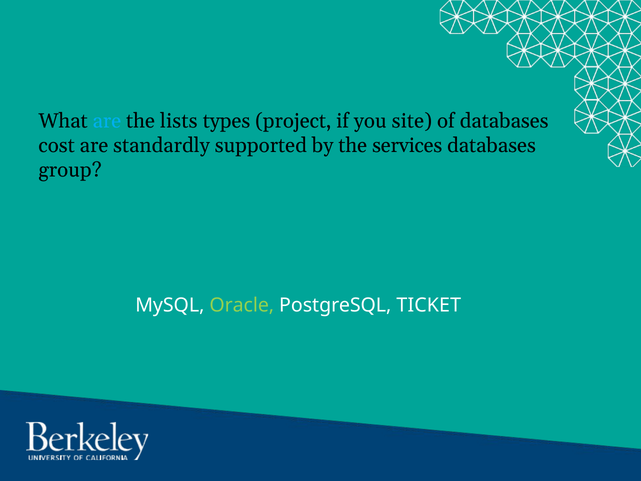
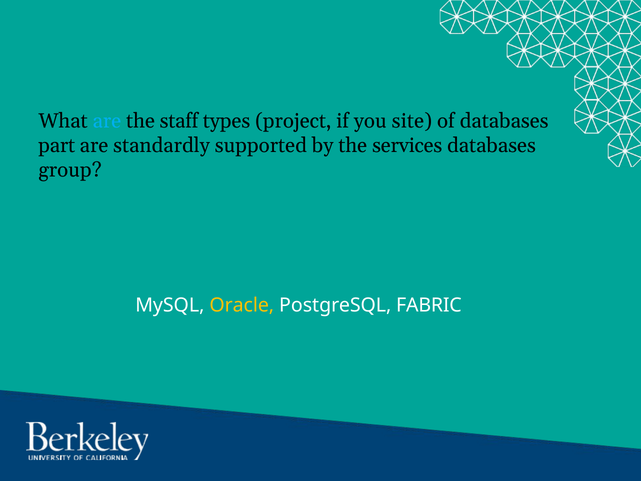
lists: lists -> staff
cost: cost -> part
Oracle colour: light green -> yellow
TICKET: TICKET -> FABRIC
